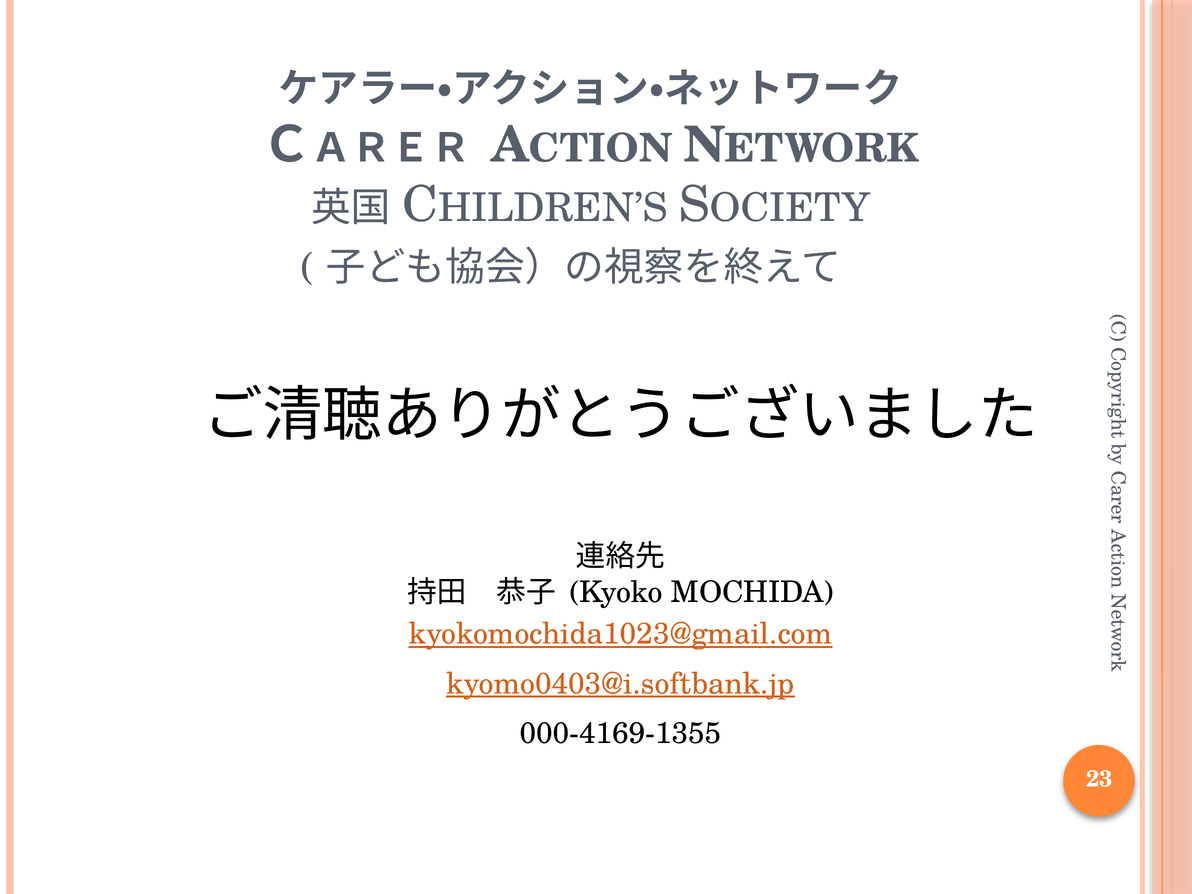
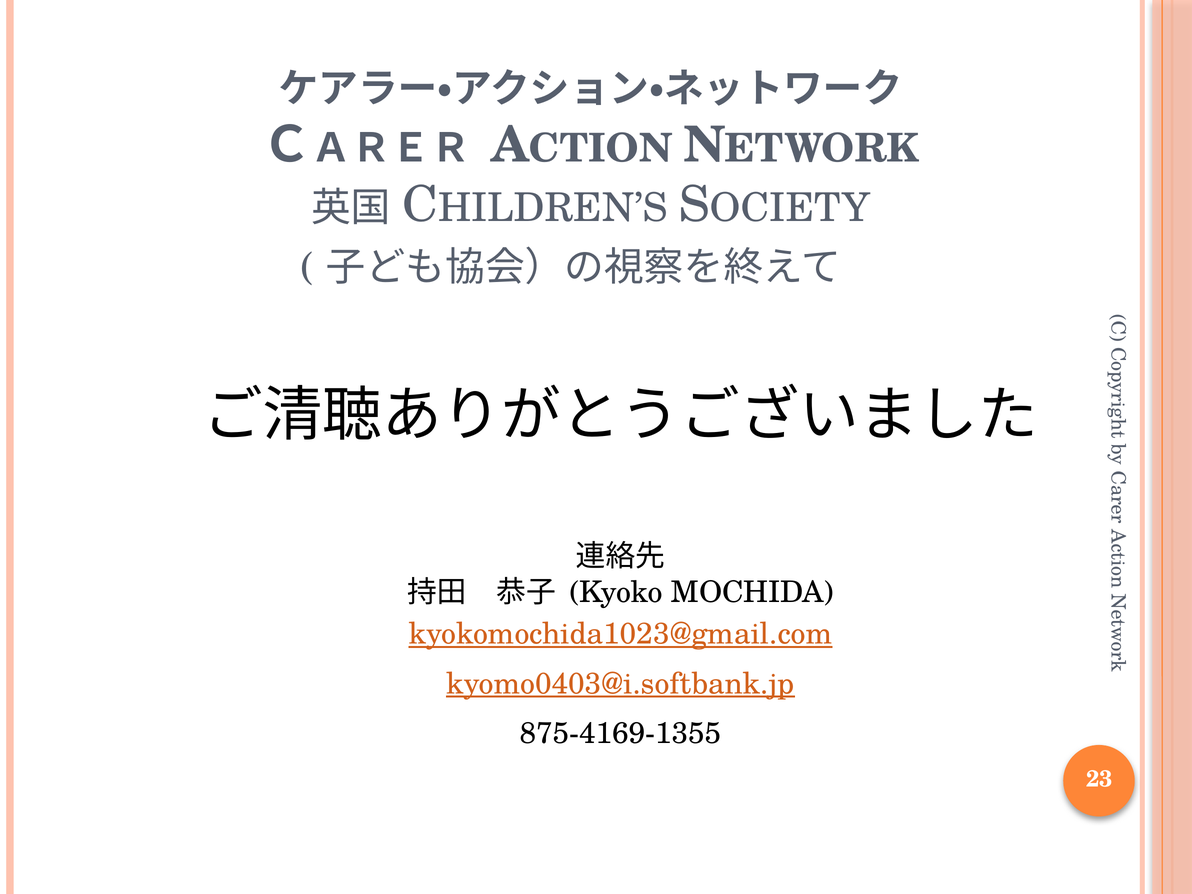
000-4169-1355: 000-4169-1355 -> 875-4169-1355
